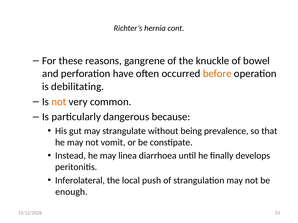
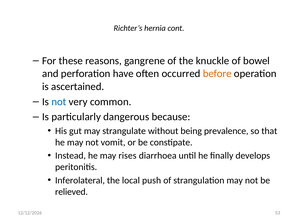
debilitating: debilitating -> ascertained
not at (59, 102) colour: orange -> blue
linea: linea -> rises
enough: enough -> relieved
